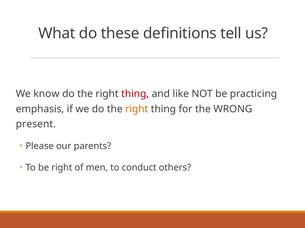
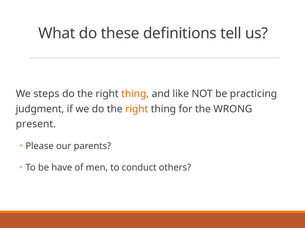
know: know -> steps
thing at (135, 94) colour: red -> orange
emphasis: emphasis -> judgment
be right: right -> have
